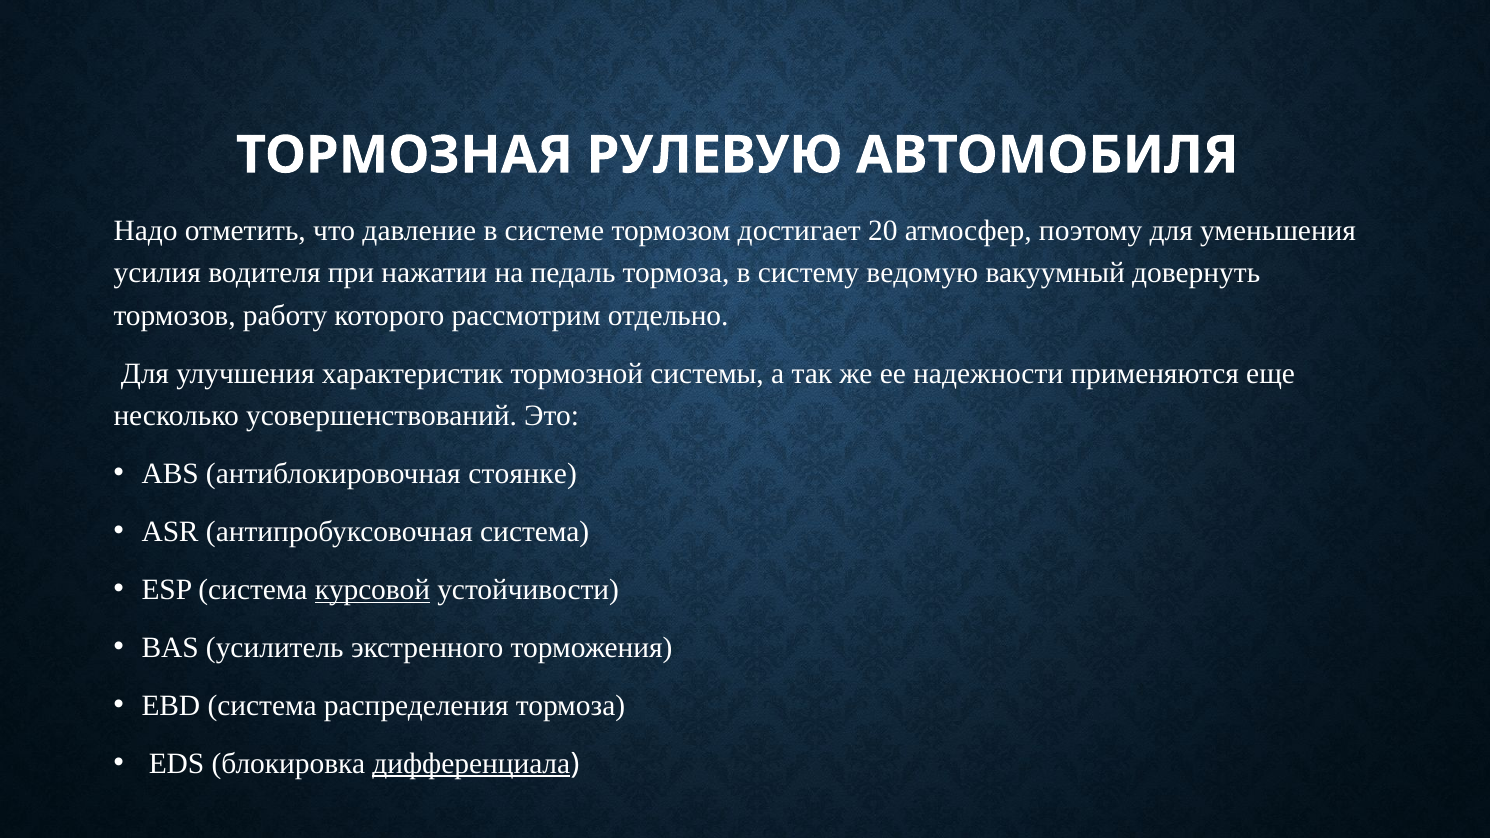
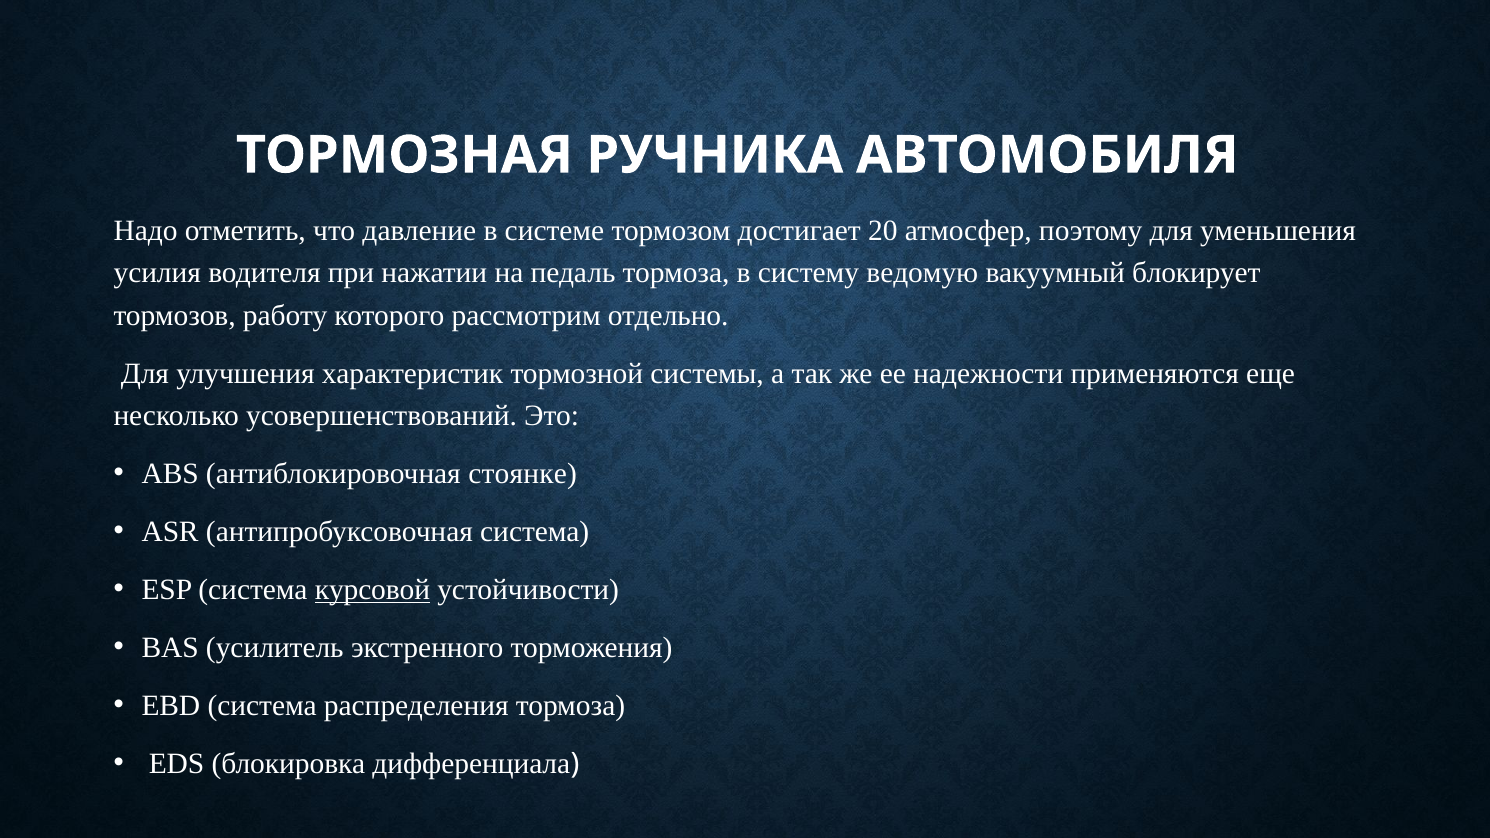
РУЛЕВУЮ: РУЛЕВУЮ -> РУЧНИКА
довернуть: довернуть -> блокирует
дифференциала underline: present -> none
